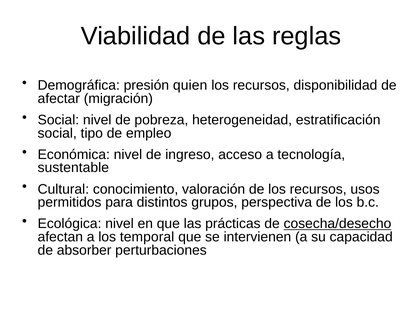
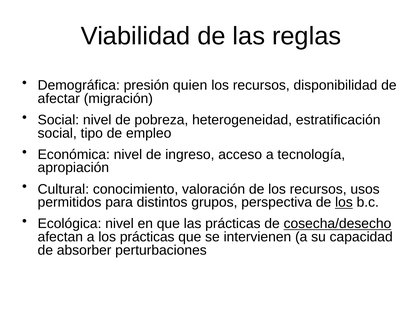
sustentable: sustentable -> apropiación
los at (344, 203) underline: none -> present
los temporal: temporal -> prácticas
